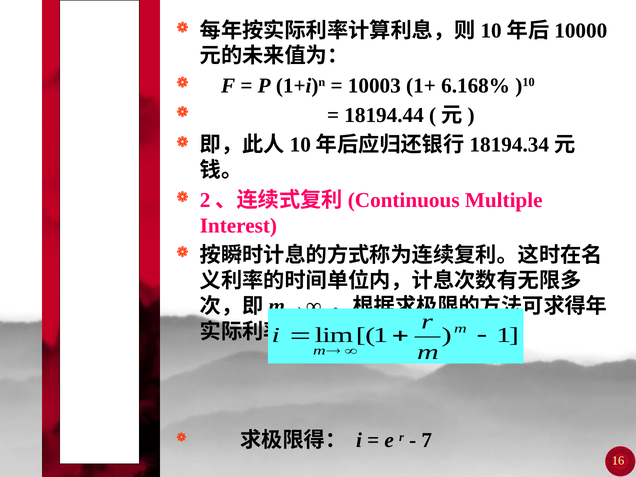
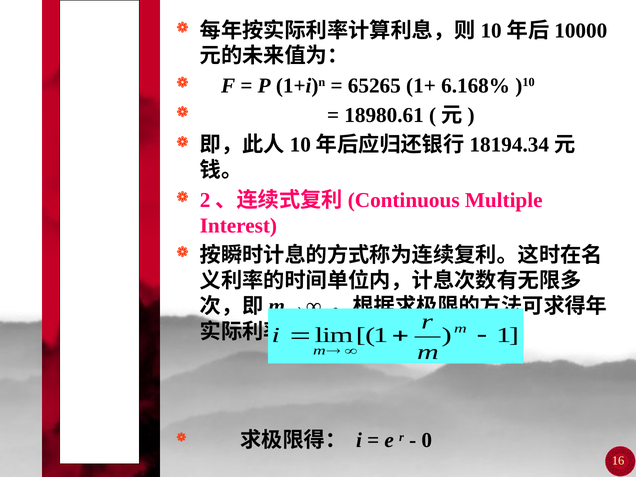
10003: 10003 -> 65265
18194.44: 18194.44 -> 18980.61
7: 7 -> 0
